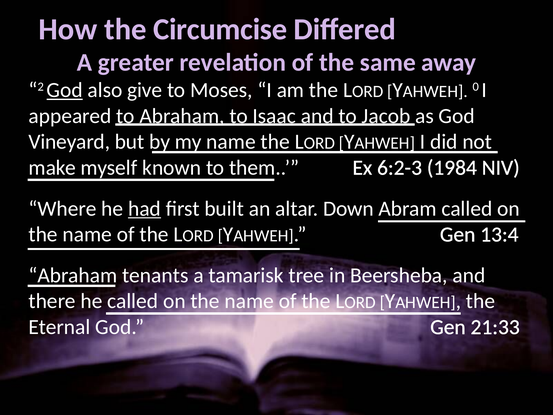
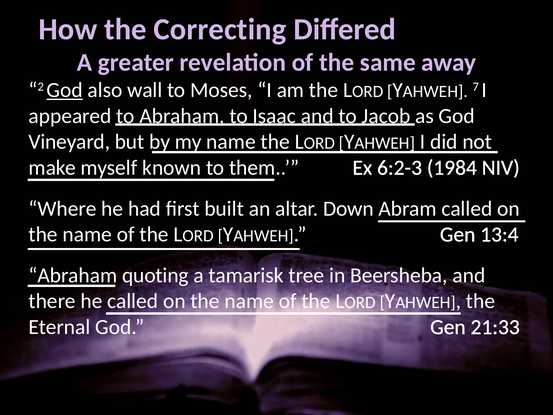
Circumcise: Circumcise -> Correcting
give: give -> wall
0: 0 -> 7
had underline: present -> none
tenants: tenants -> quoting
